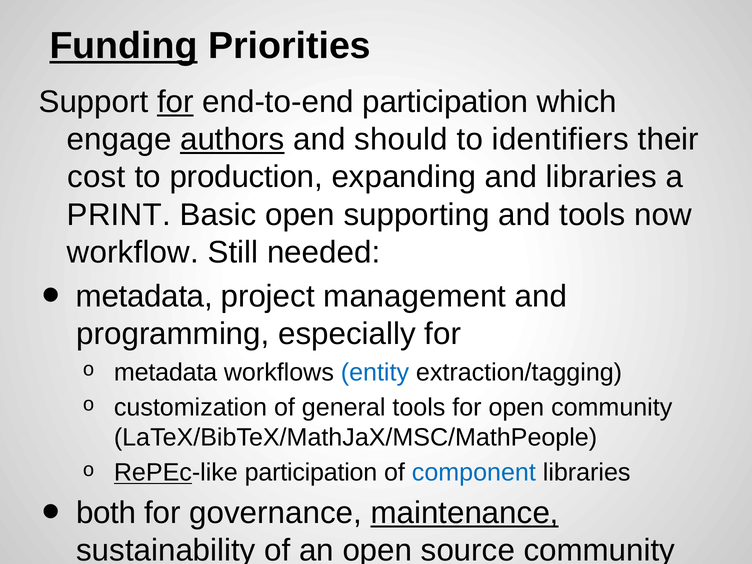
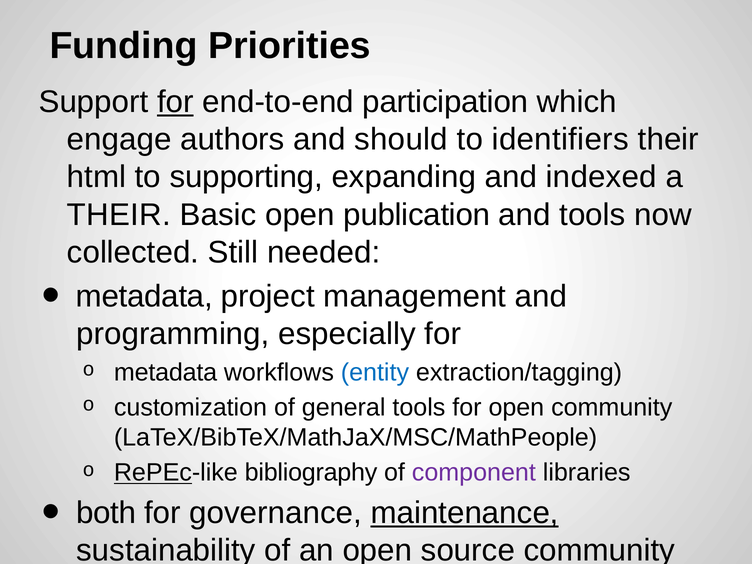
Funding underline: present -> none
authors underline: present -> none
cost: cost -> html
production: production -> supporting
and libraries: libraries -> indexed
PRINT at (119, 215): PRINT -> THEIR
supporting: supporting -> publication
workflow: workflow -> collected
RePEc-like participation: participation -> bibliography
component colour: blue -> purple
